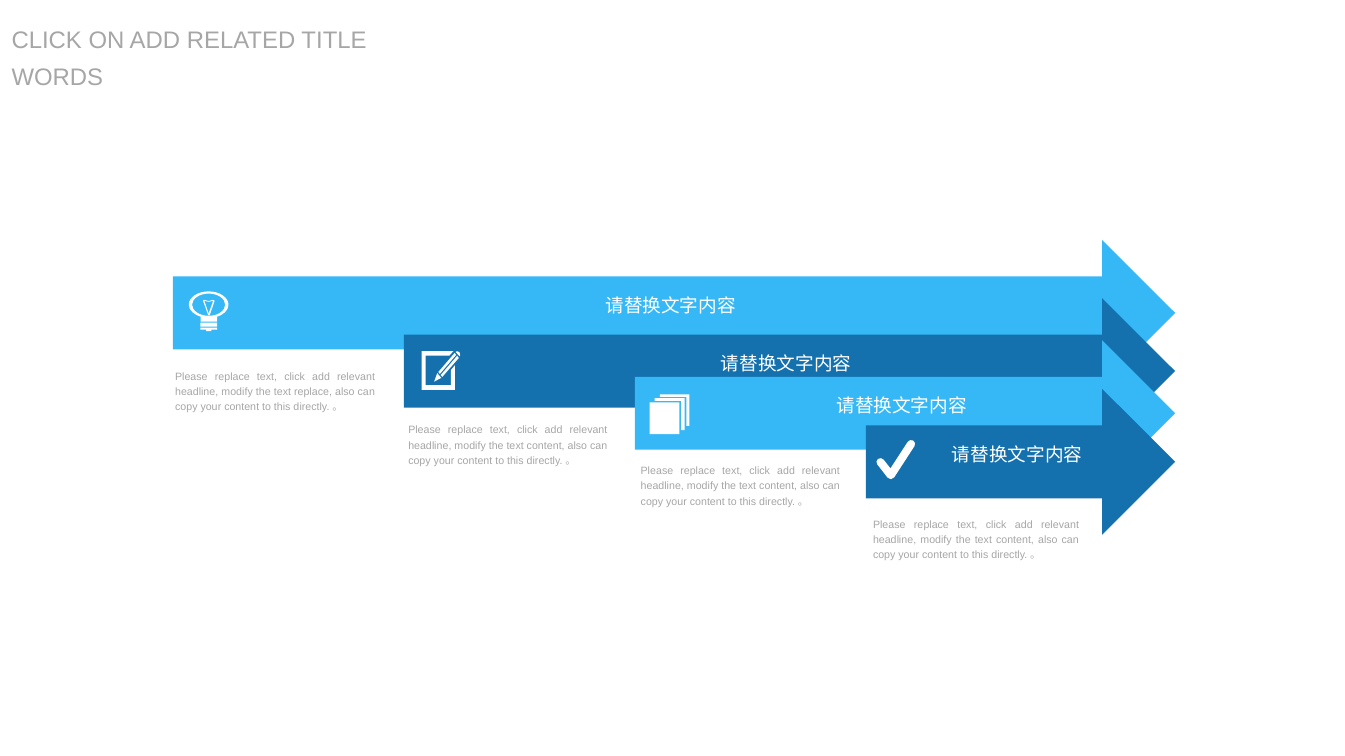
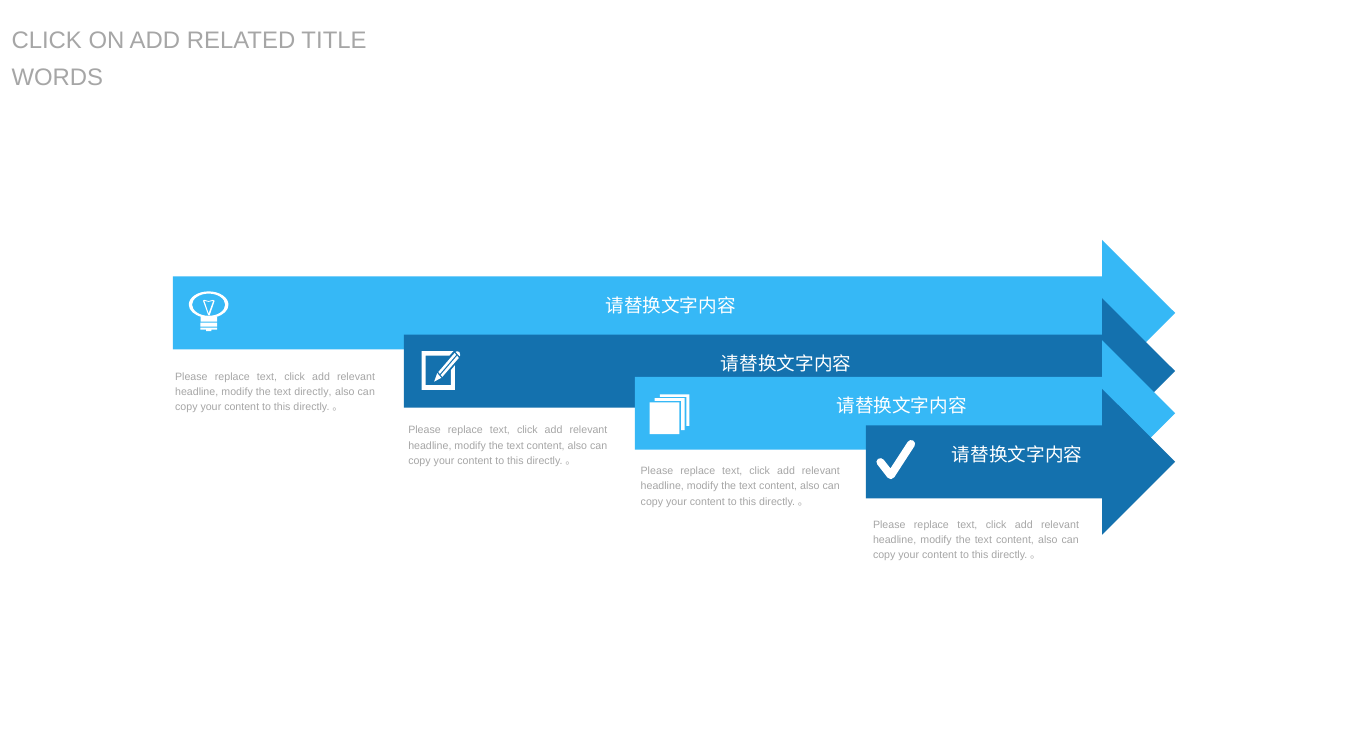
text replace: replace -> directly
